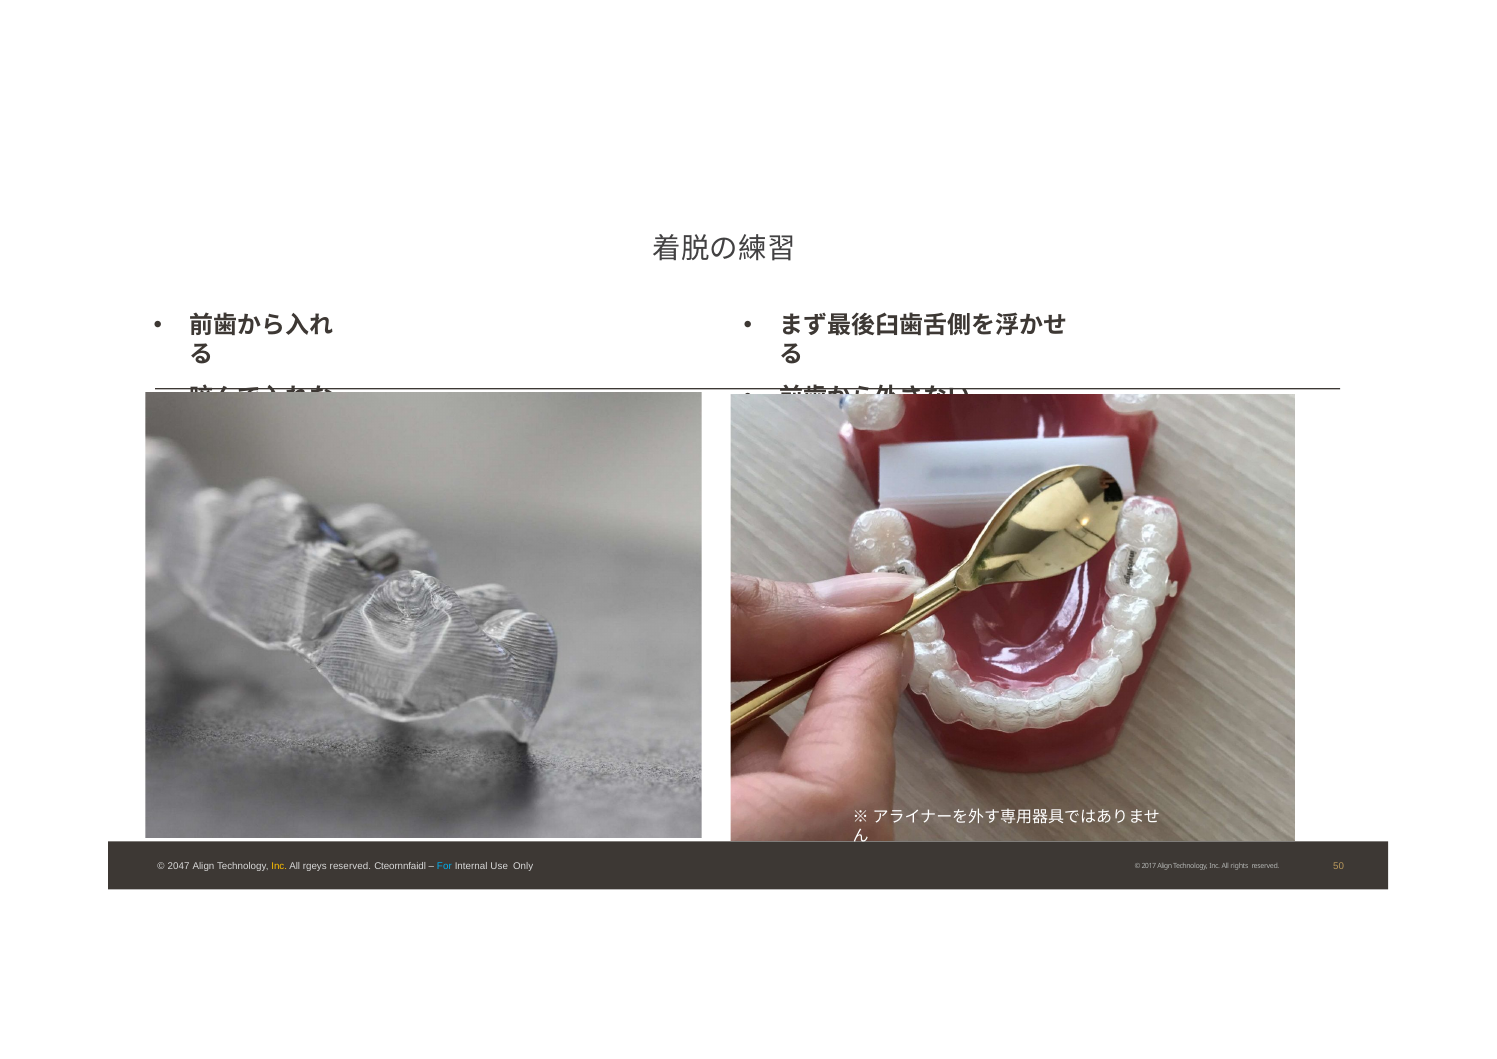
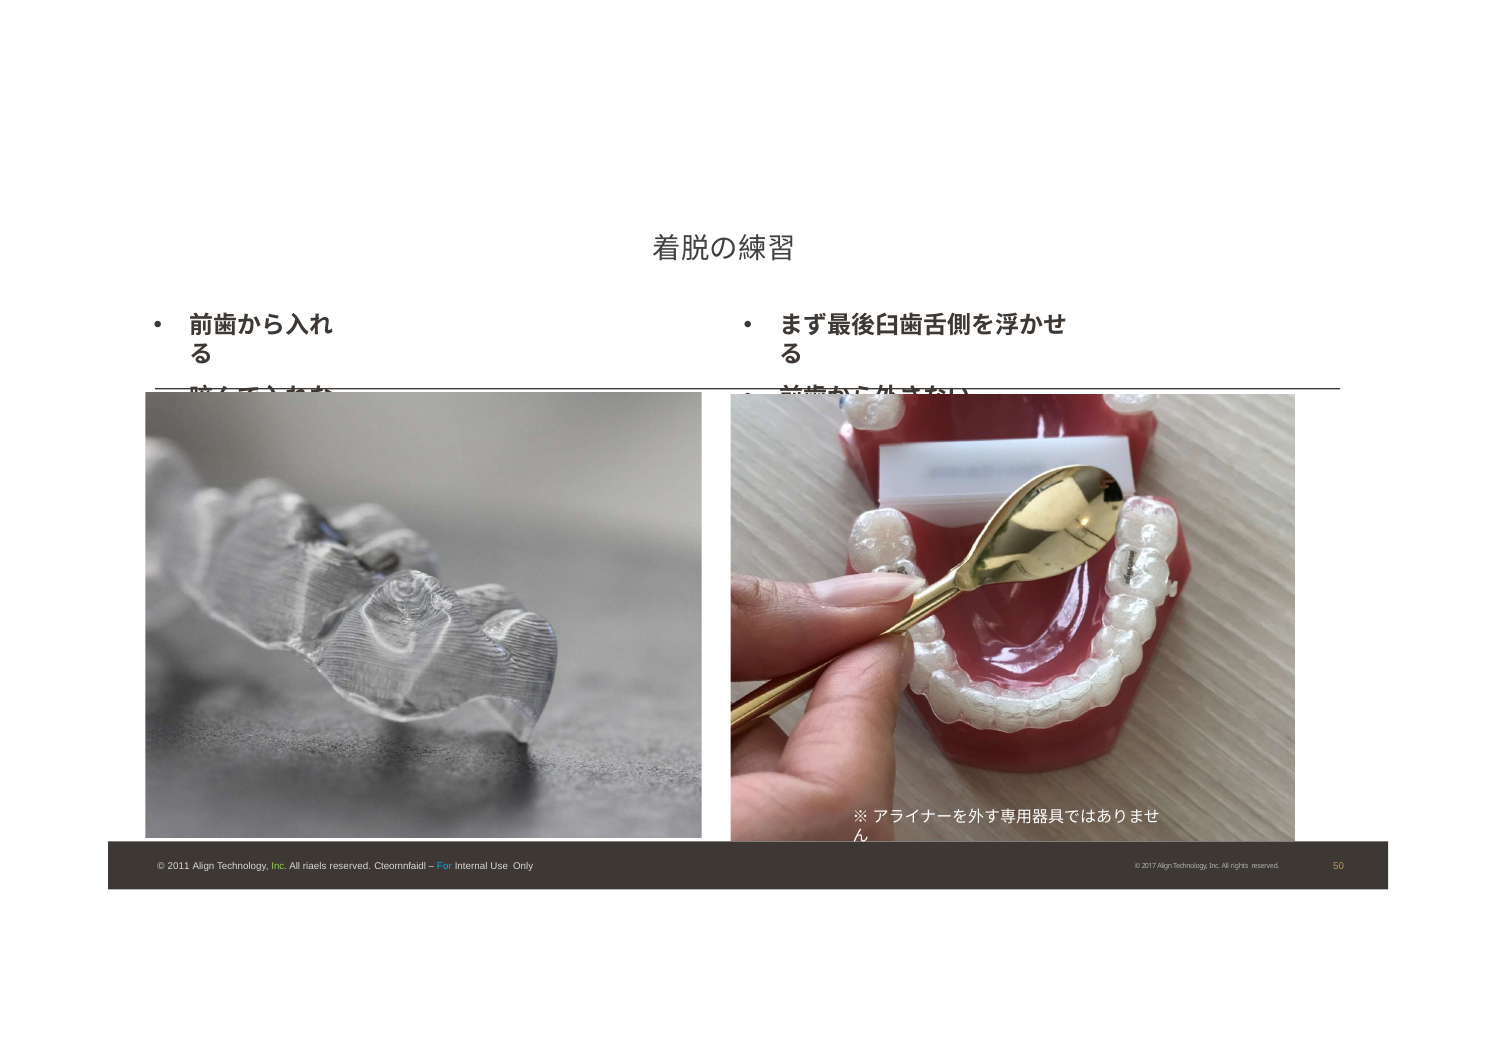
2047: 2047 -> 2011
Inc at (279, 866) colour: yellow -> light green
rgeys: rgeys -> riaels
